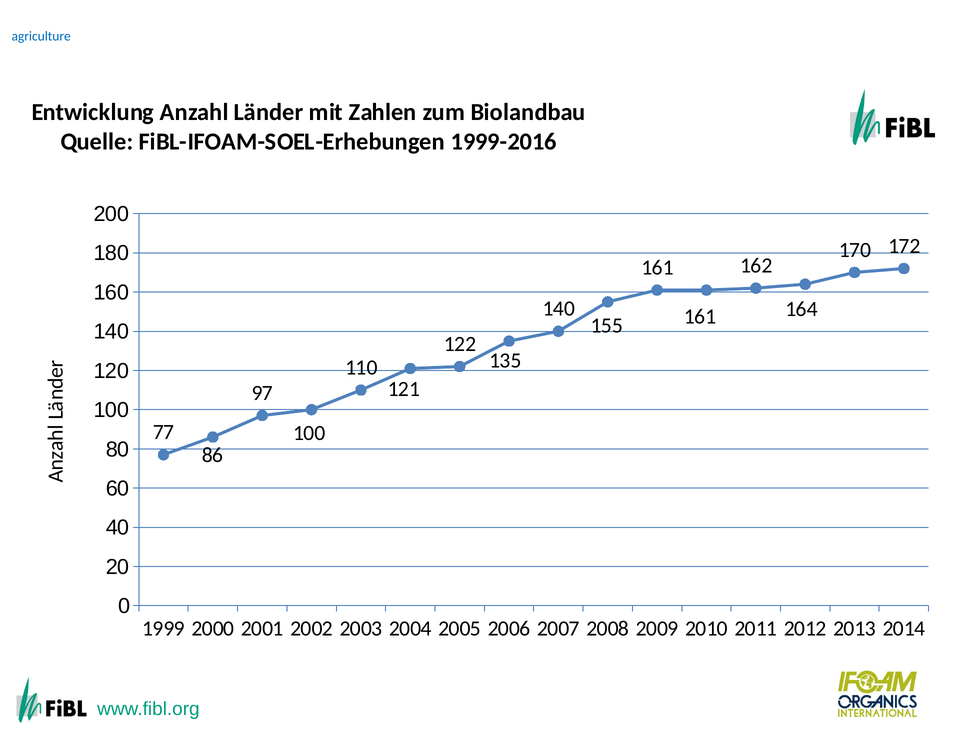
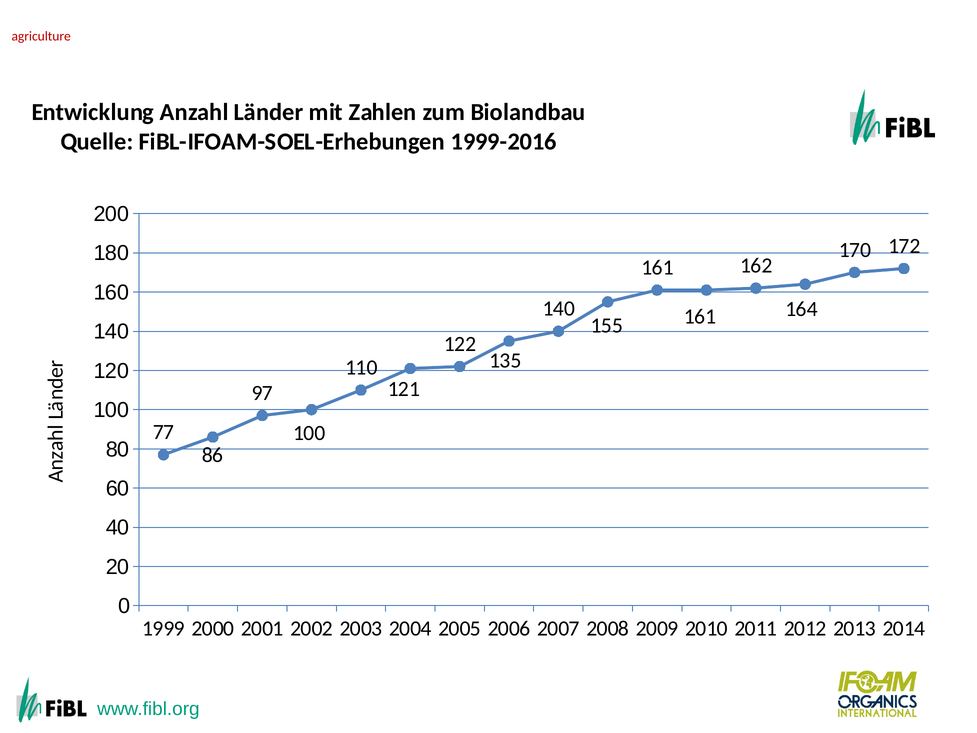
agriculture colour: blue -> red
